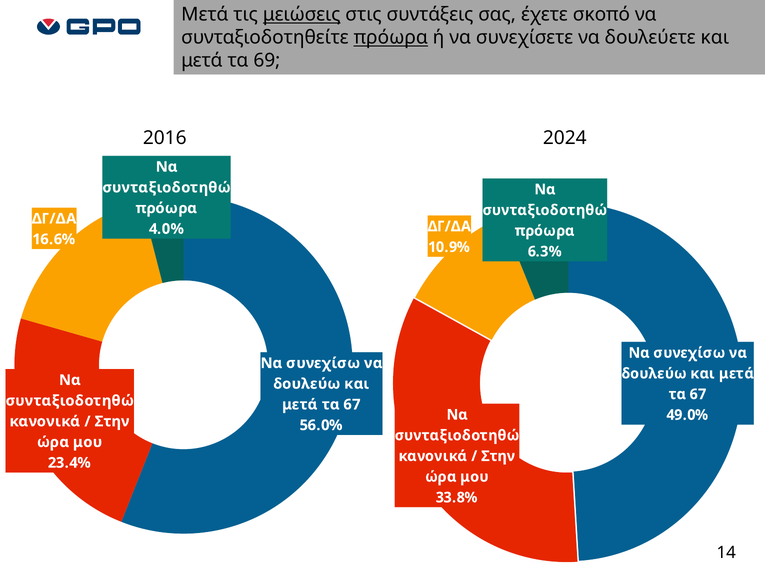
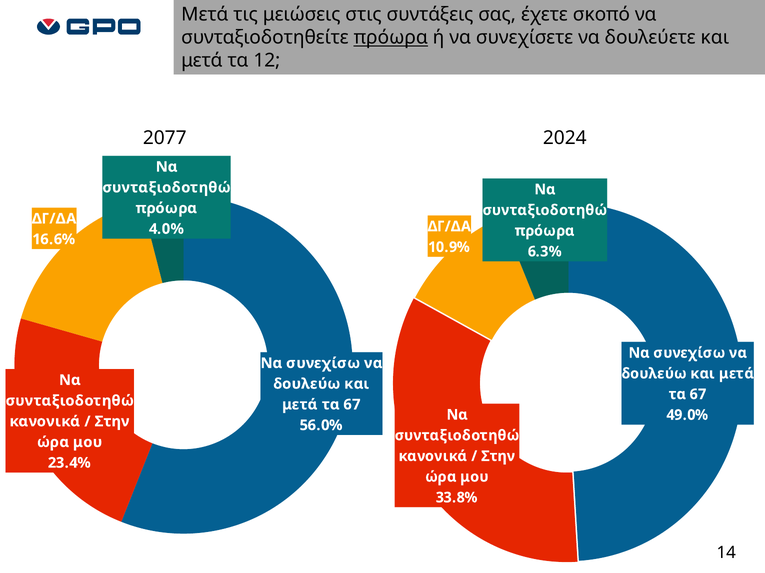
μειώσεις underline: present -> none
69: 69 -> 12
2016: 2016 -> 2077
